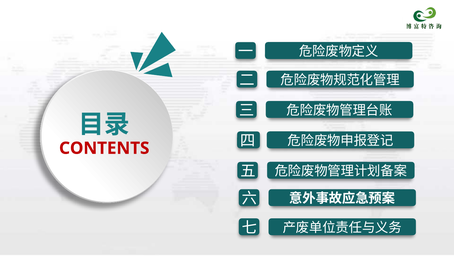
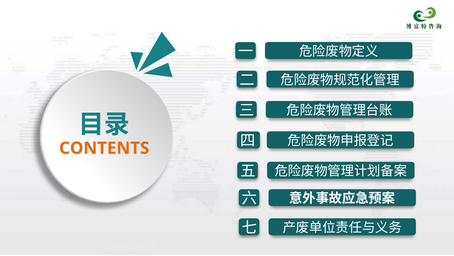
CONTENTS colour: red -> orange
